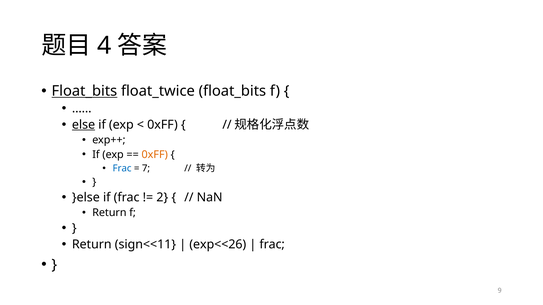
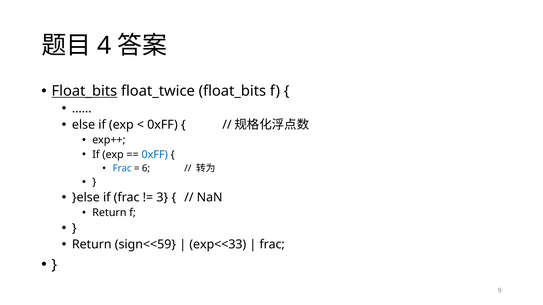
else underline: present -> none
0xFF at (155, 155) colour: orange -> blue
7: 7 -> 6
2: 2 -> 3
sign<<11: sign<<11 -> sign<<59
exp<<26: exp<<26 -> exp<<33
